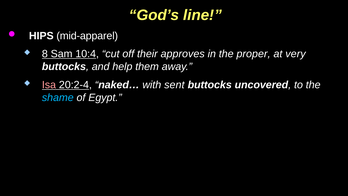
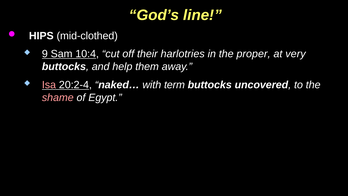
mid-apparel: mid-apparel -> mid-clothed
8: 8 -> 9
approves: approves -> harlotries
sent: sent -> term
shame colour: light blue -> pink
